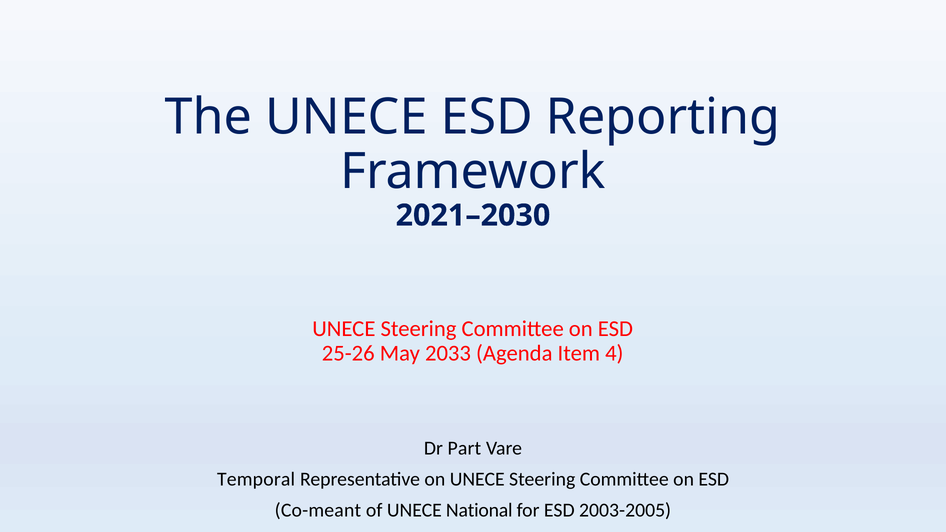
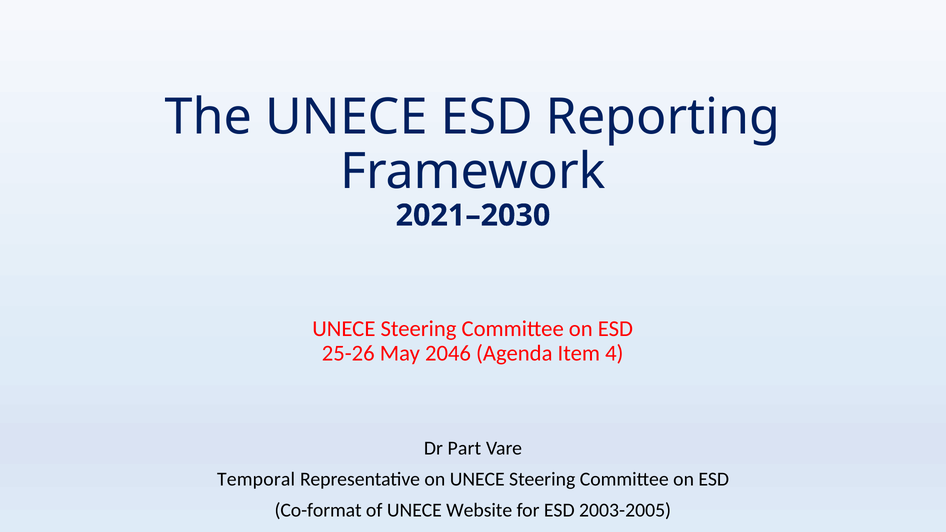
2033: 2033 -> 2046
Co-meant: Co-meant -> Co-format
National: National -> Website
